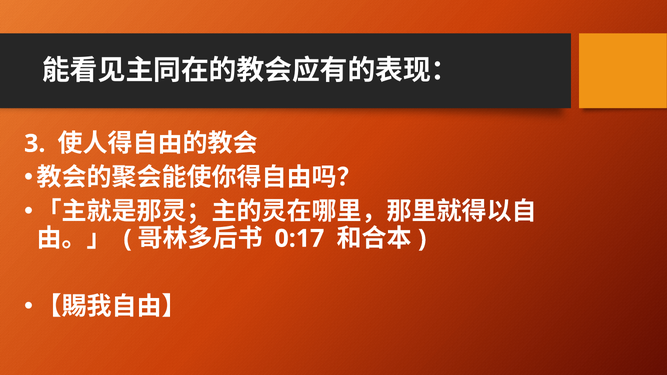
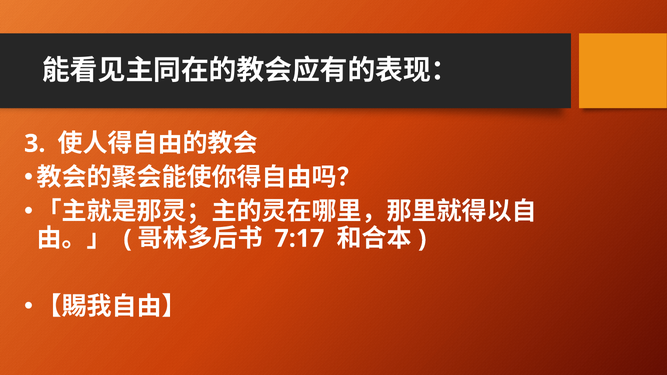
0:17: 0:17 -> 7:17
